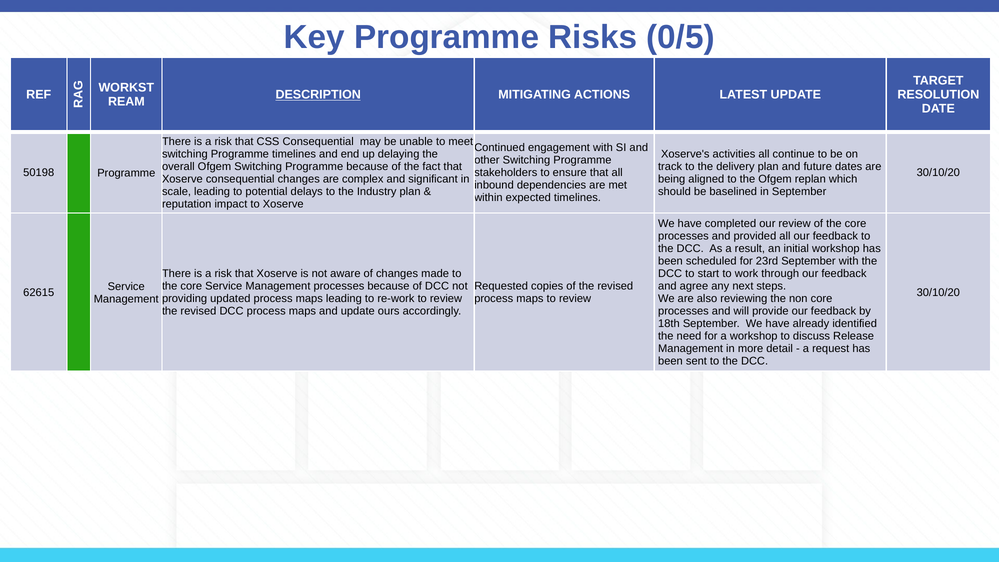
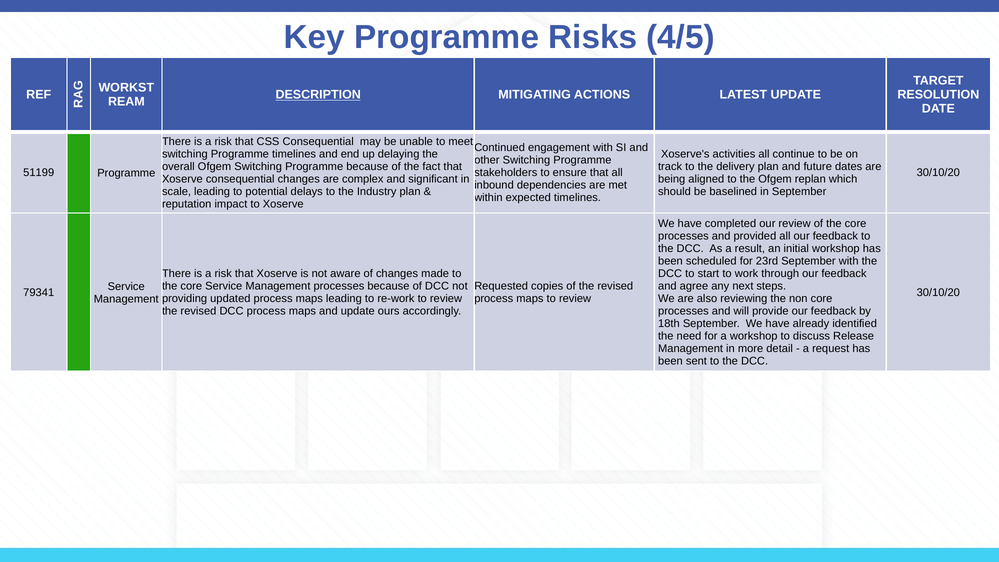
0/5: 0/5 -> 4/5
50198: 50198 -> 51199
62615: 62615 -> 79341
